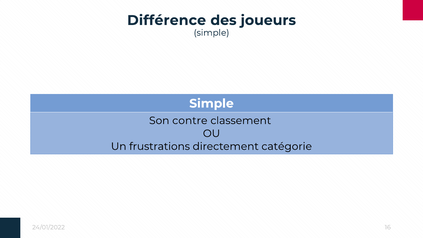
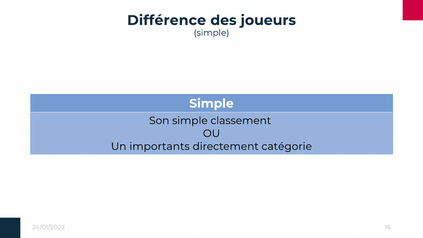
Son contre: contre -> simple
frustrations: frustrations -> importants
